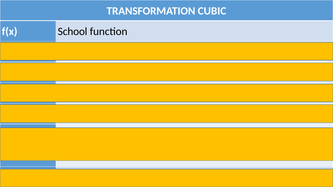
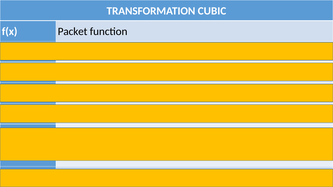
School: School -> Packet
